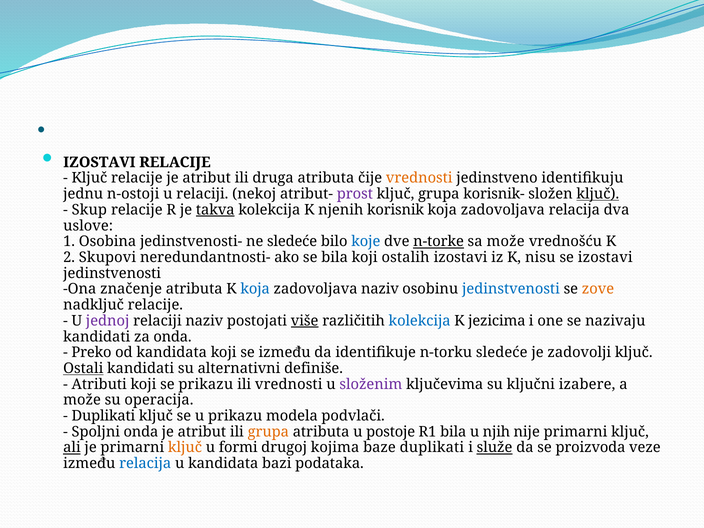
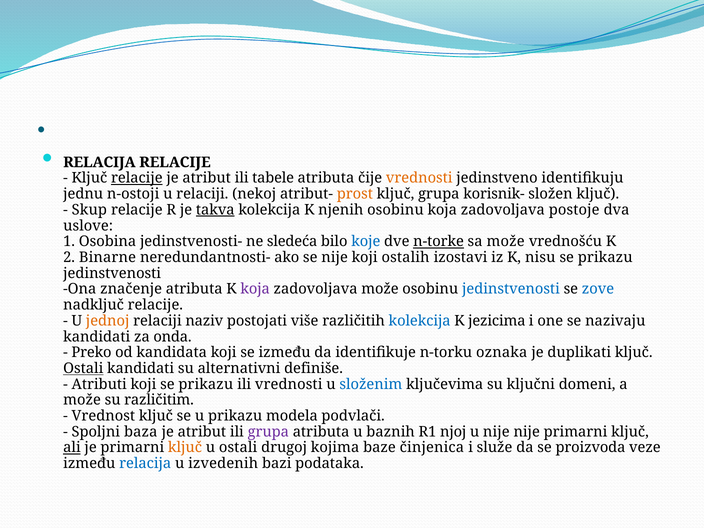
IZOSTAVI at (99, 162): IZOSTAVI -> RELACIJA
relacije at (137, 178) underline: none -> present
druga: druga -> tabele
prost colour: purple -> orange
ključ at (598, 194) underline: present -> none
njenih korisnik: korisnik -> osobinu
zadovoljava relacija: relacija -> postoje
ne sledeće: sledeće -> sledeća
Skupovi: Skupovi -> Binarne
se bila: bila -> nije
izostavi at (605, 257): izostavi -> prikazu
koja at (255, 289) colour: blue -> purple
zadovoljava naziv: naziv -> može
zove colour: orange -> blue
jednoj colour: purple -> orange
više underline: present -> none
n-torku sledeće: sledeće -> oznaka
zadovolji: zadovolji -> duplikati
složenim colour: purple -> blue
izabere: izabere -> domeni
operacija: operacija -> različitim
Duplikati at (103, 416): Duplikati -> Vrednost
Spoljni onda: onda -> baza
grupa at (268, 432) colour: orange -> purple
postoje: postoje -> baznih
R1 bila: bila -> njoj
u njih: njih -> nije
u formi: formi -> ostali
baze duplikati: duplikati -> činjenica
služe underline: present -> none
u kandidata: kandidata -> izvedenih
